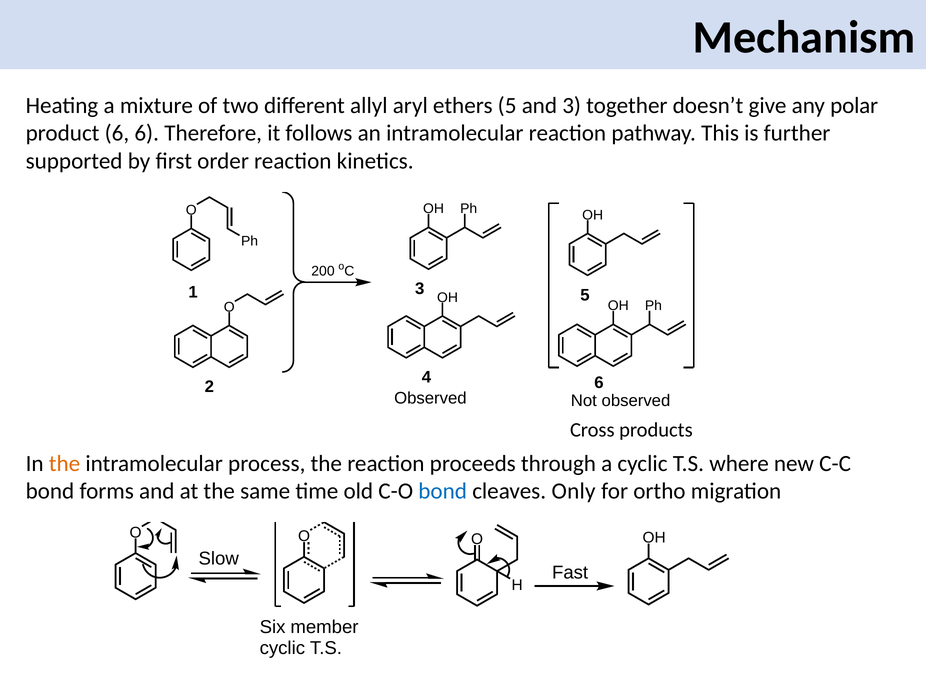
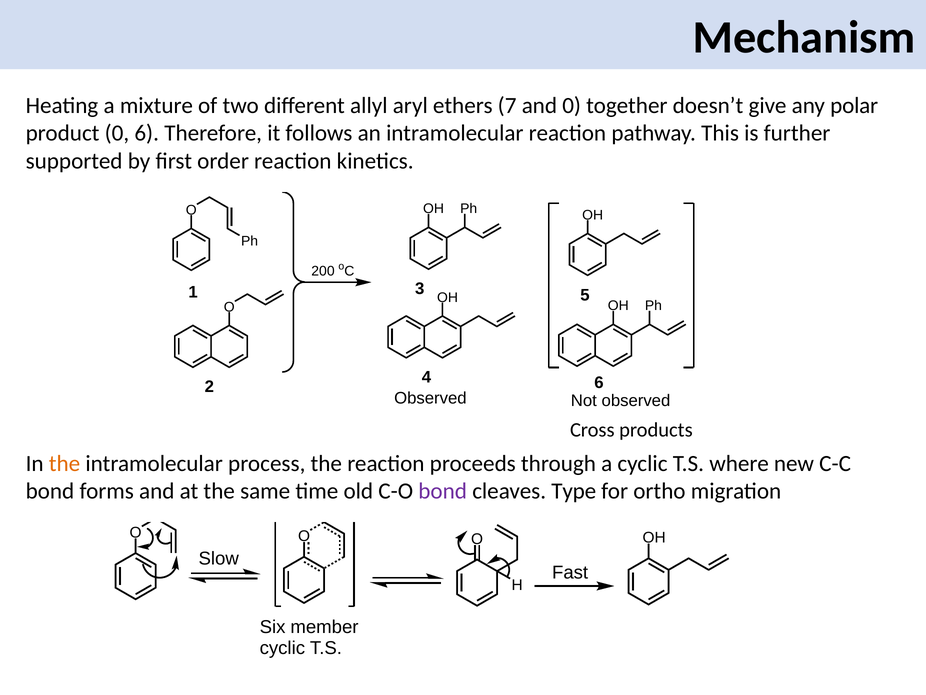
ethers 5: 5 -> 7
and 3: 3 -> 0
product 6: 6 -> 0
bond at (443, 491) colour: blue -> purple
Only: Only -> Type
